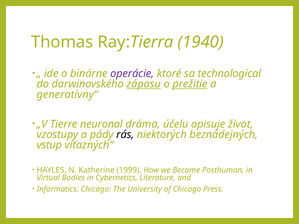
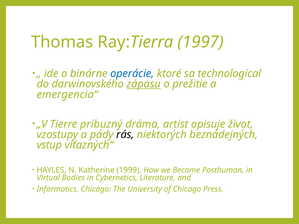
1940: 1940 -> 1997
operácie colour: purple -> blue
prežitie underline: present -> none
generatívny“: generatívny“ -> emergencia“
neuronal: neuronal -> príbuzný
účelu: účelu -> artist
